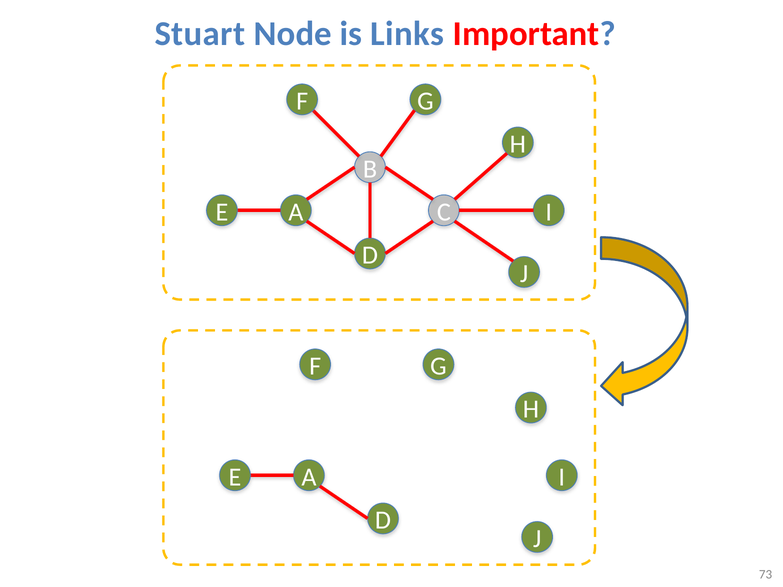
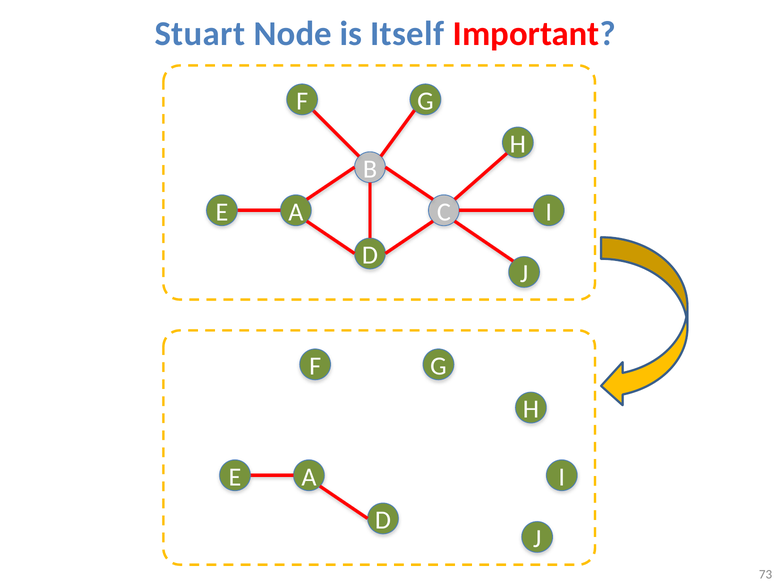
Links: Links -> Itself
